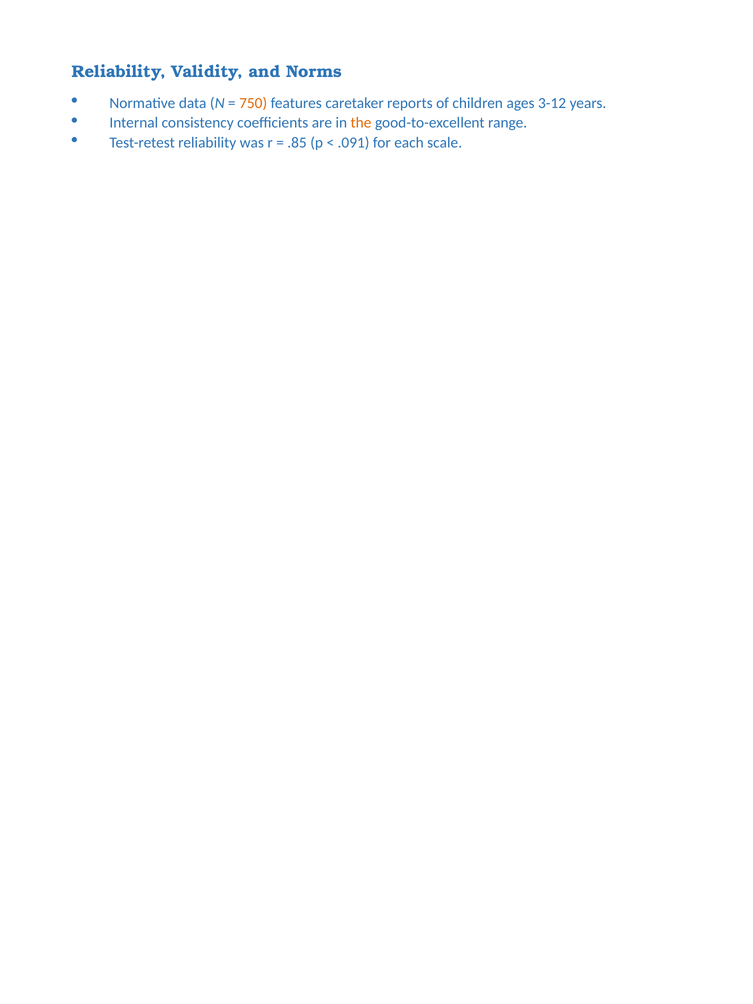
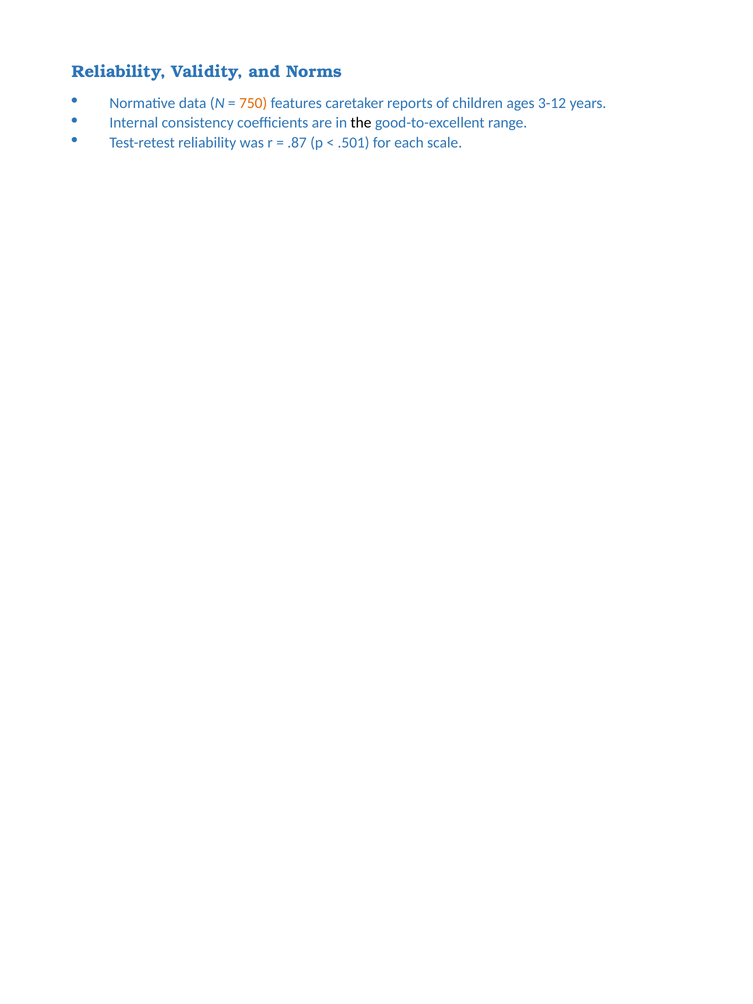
the colour: orange -> black
.85: .85 -> .87
.091: .091 -> .501
